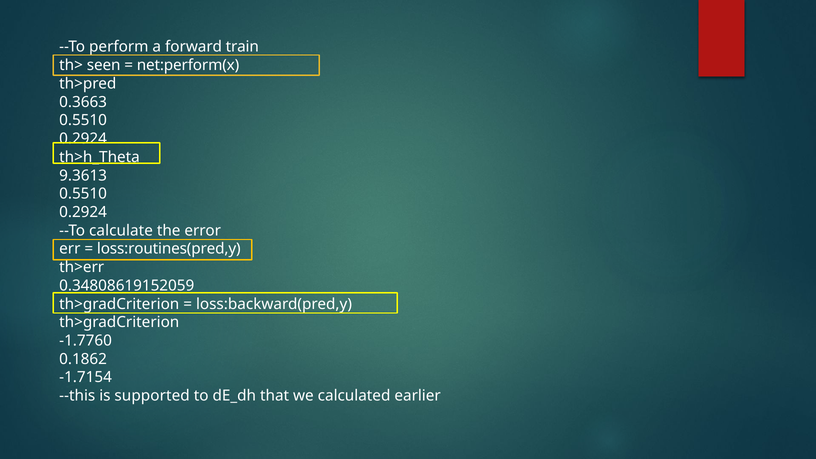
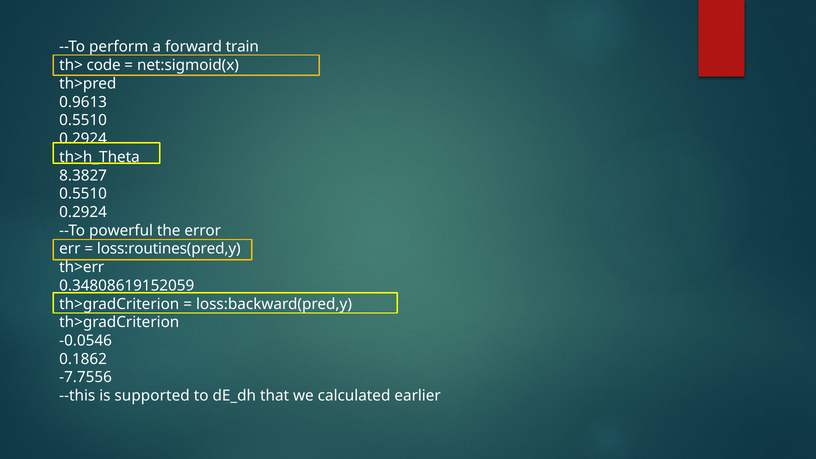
seen: seen -> code
net:perform(x: net:perform(x -> net:sigmoid(x
0.3663: 0.3663 -> 0.9613
9.3613: 9.3613 -> 8.3827
calculate: calculate -> powerful
-1.7760: -1.7760 -> -0.0546
-1.7154: -1.7154 -> -7.7556
